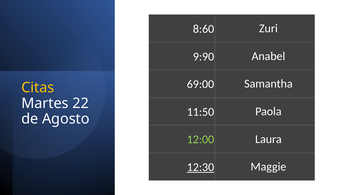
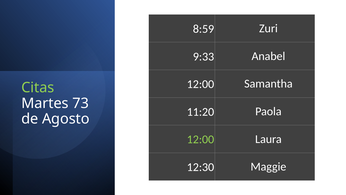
8:60: 8:60 -> 8:59
9:90: 9:90 -> 9:33
69:00 at (200, 84): 69:00 -> 12:00
Citas colour: yellow -> light green
22: 22 -> 73
11:50: 11:50 -> 11:20
12:30 underline: present -> none
